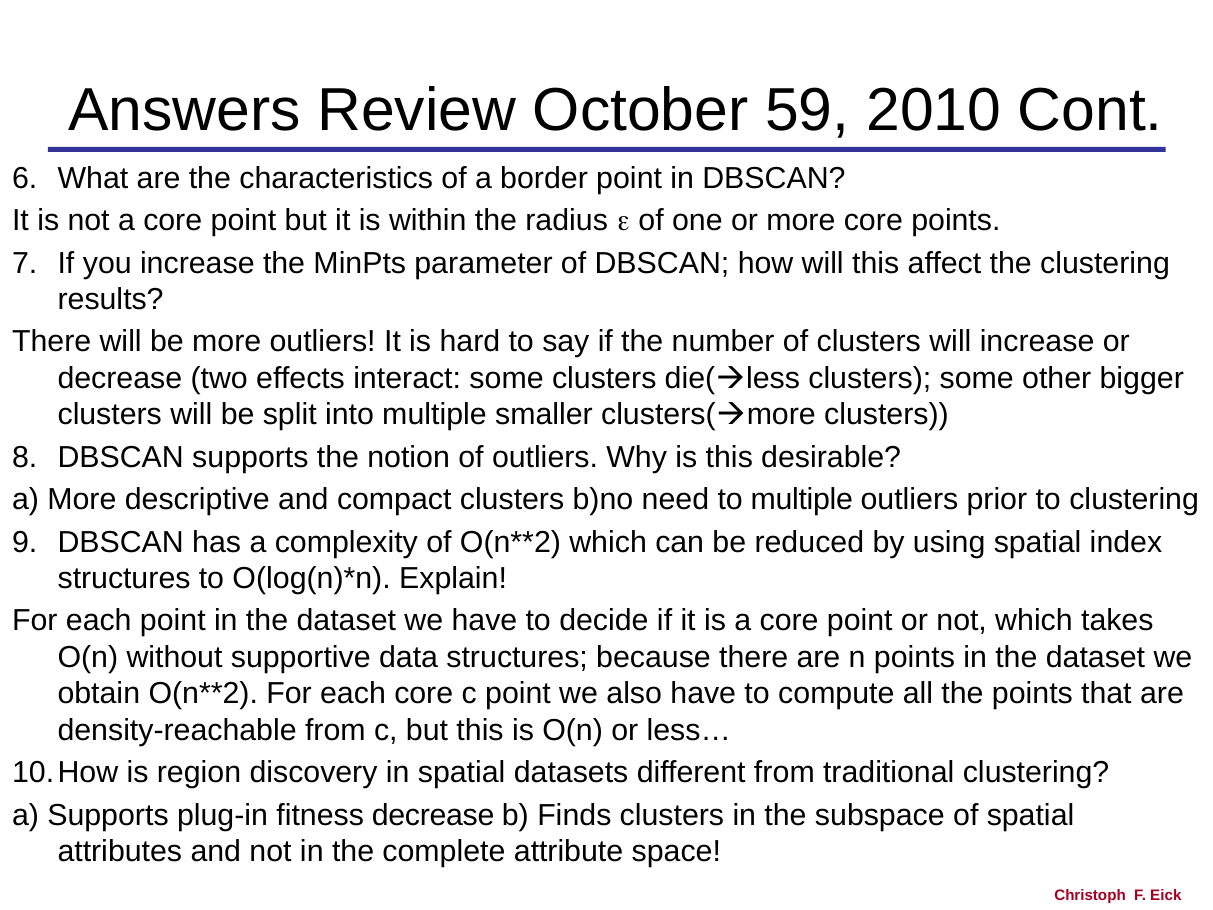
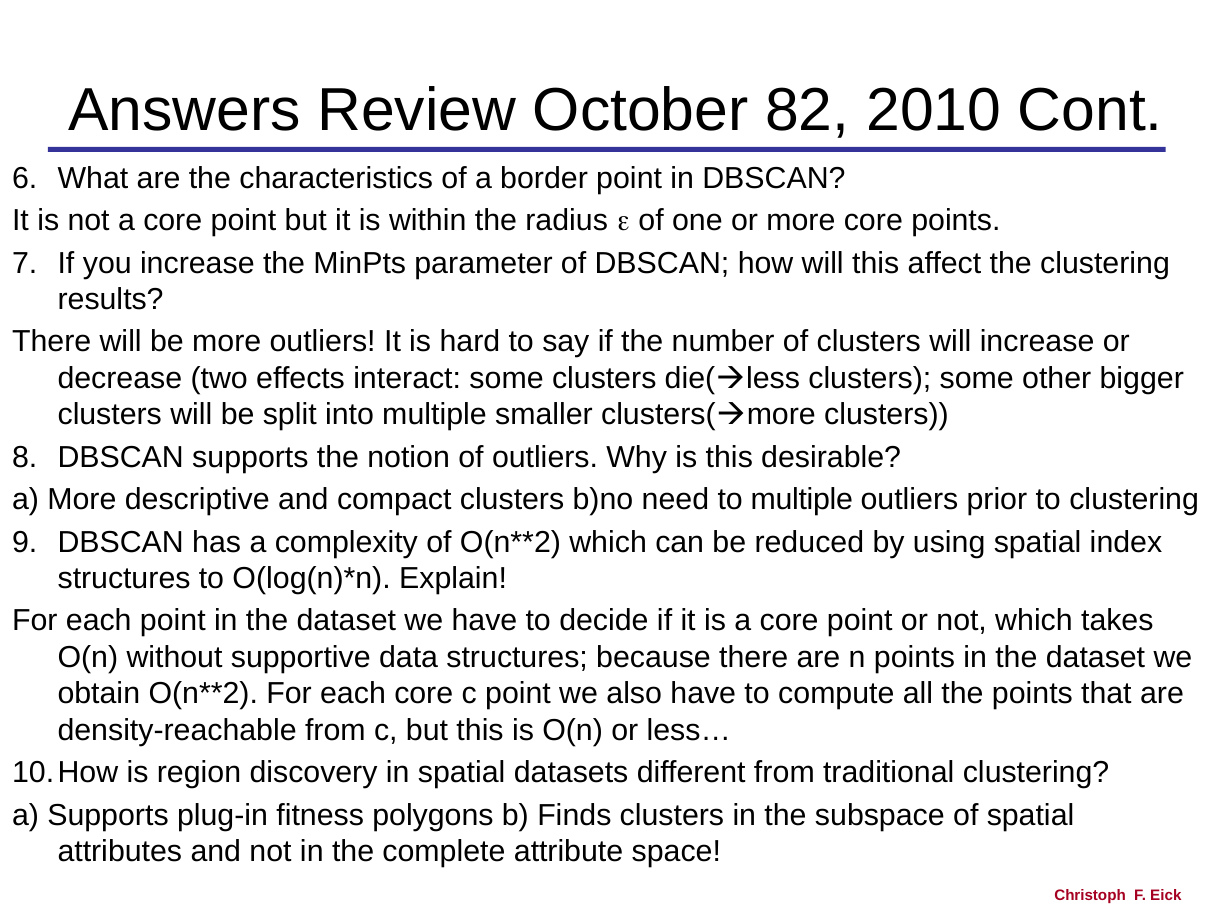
59: 59 -> 82
fitness decrease: decrease -> polygons
